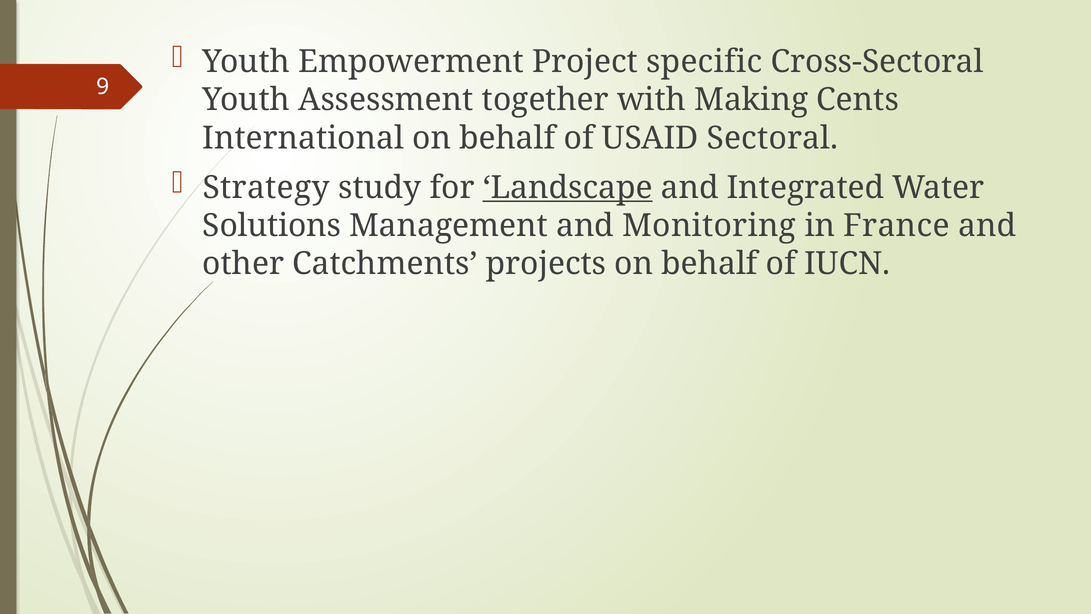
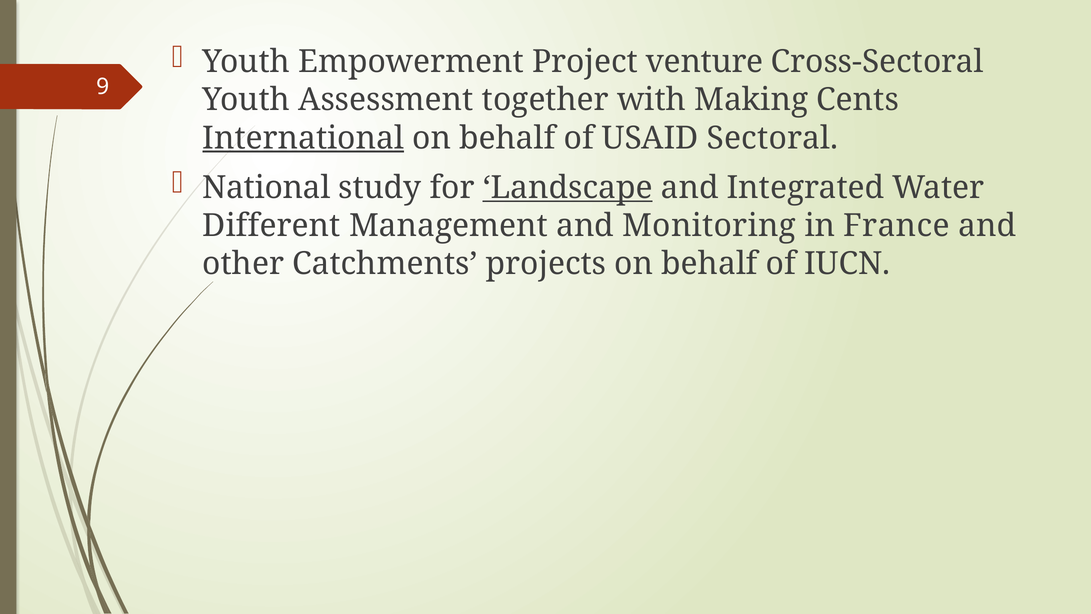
specific: specific -> venture
International underline: none -> present
Strategy: Strategy -> National
Solutions: Solutions -> Different
